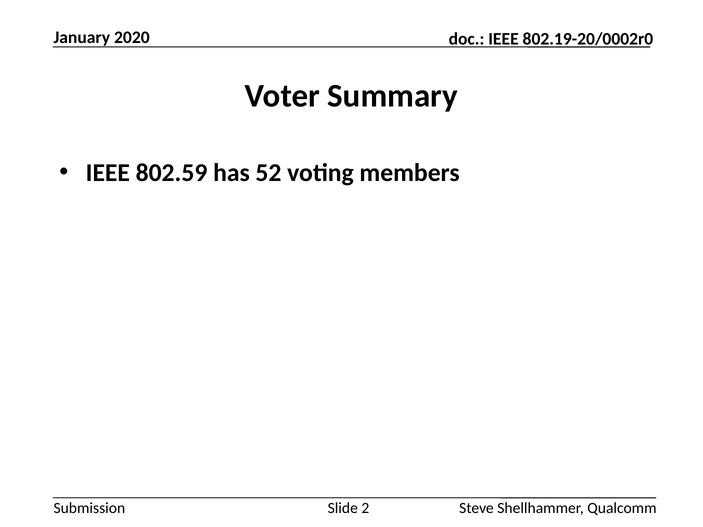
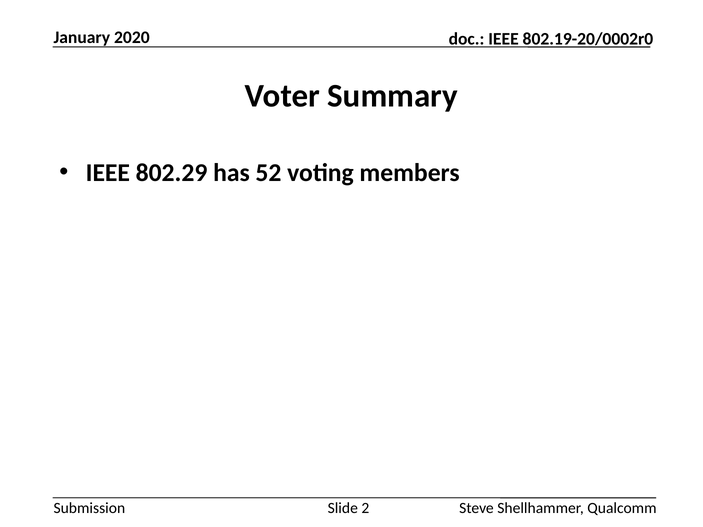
802.59: 802.59 -> 802.29
